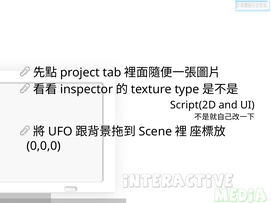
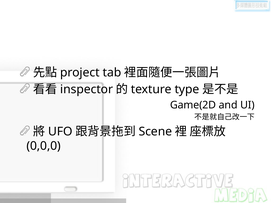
Script(2D: Script(2D -> Game(2D
